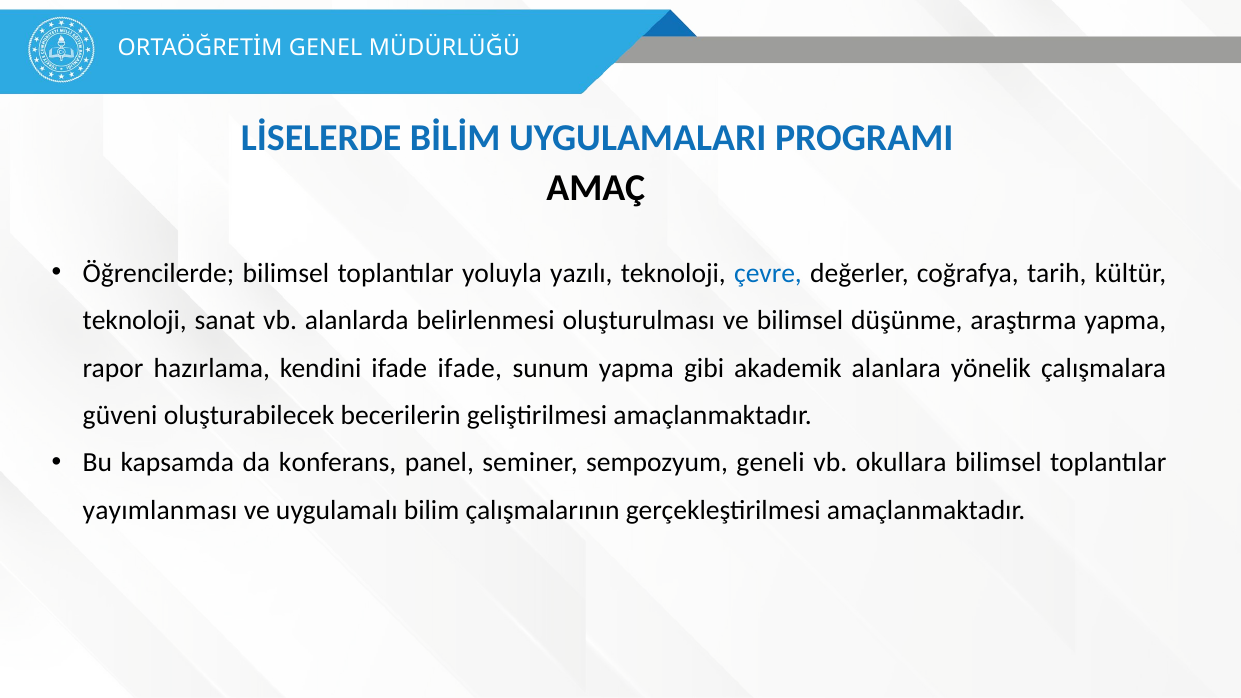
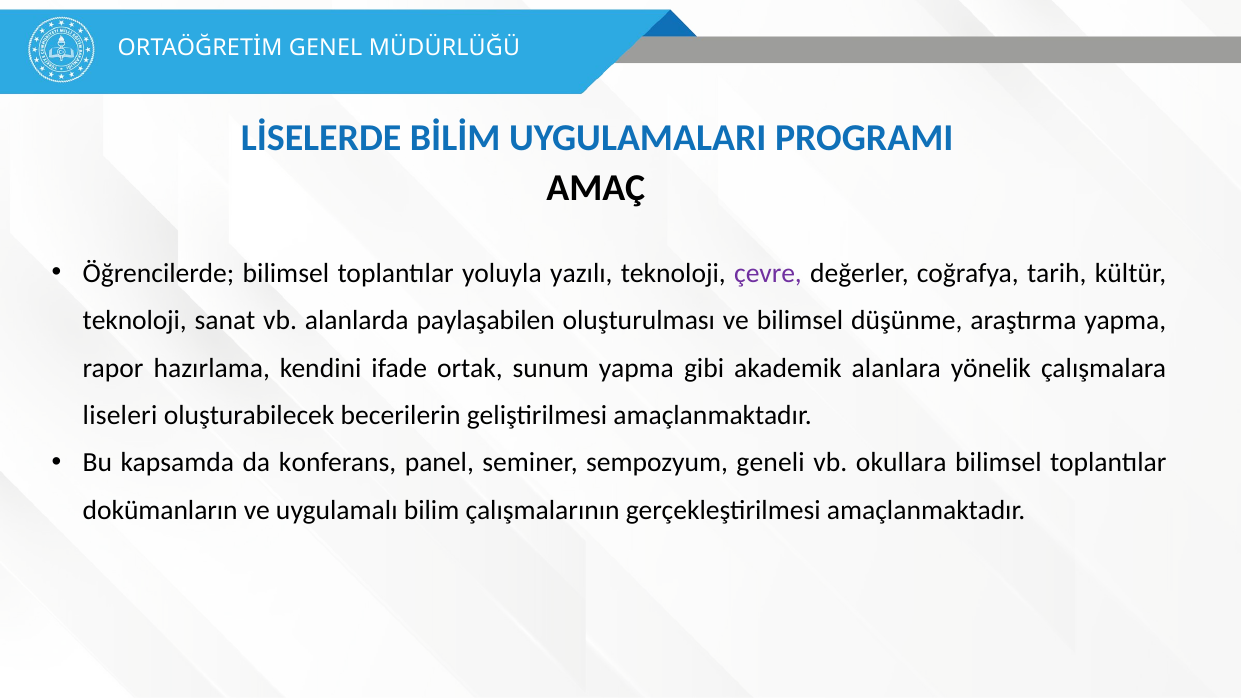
çevre colour: blue -> purple
belirlenmesi: belirlenmesi -> paylaşabilen
ifade ifade: ifade -> ortak
güveni: güveni -> liseleri
yayımlanması: yayımlanması -> dokümanların
